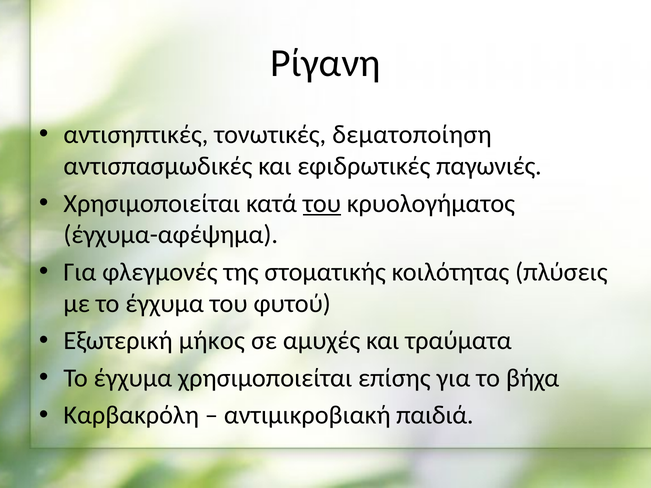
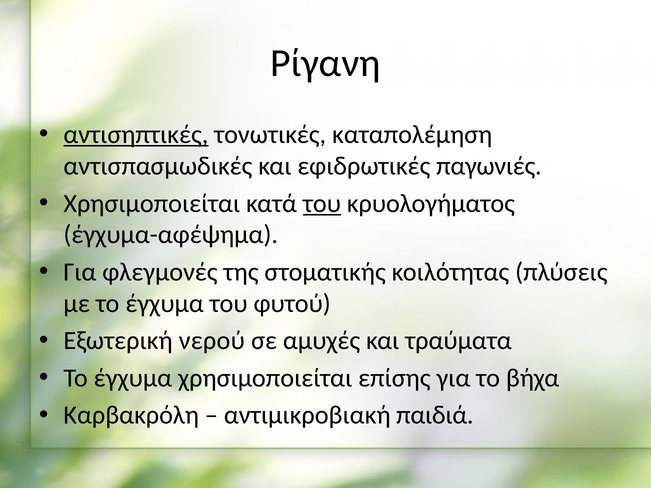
αντισηπτικές underline: none -> present
δεματοποίηση: δεματοποίηση -> καταπολέμηση
μήκος: μήκος -> νερού
